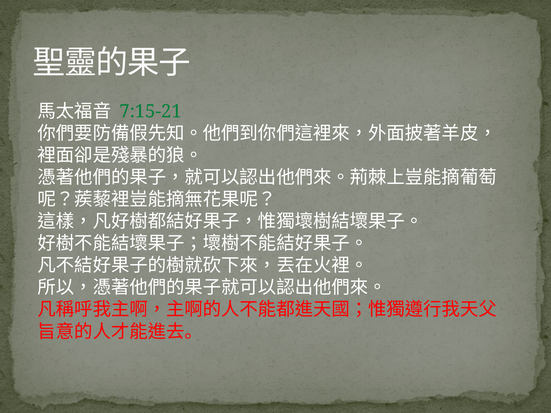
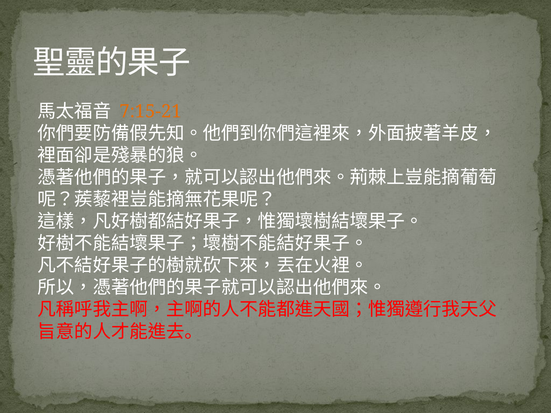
7:15-21 colour: green -> orange
